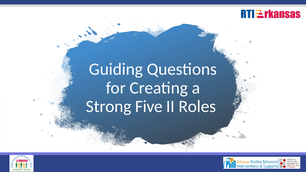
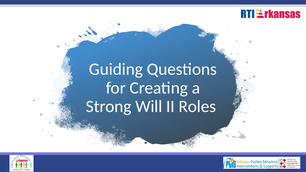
Five: Five -> Will
